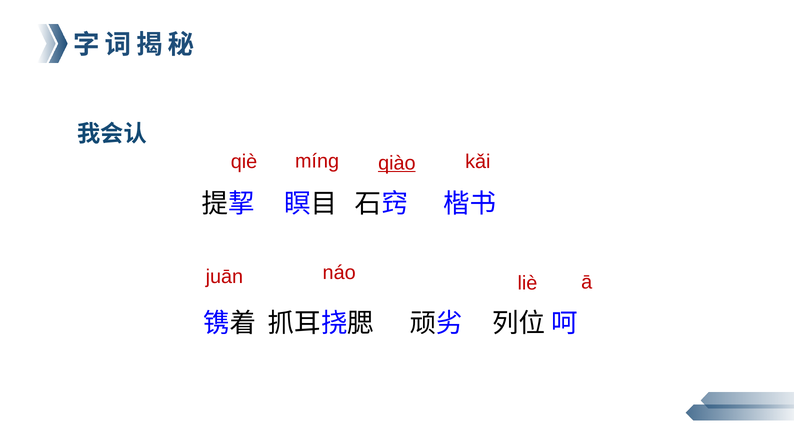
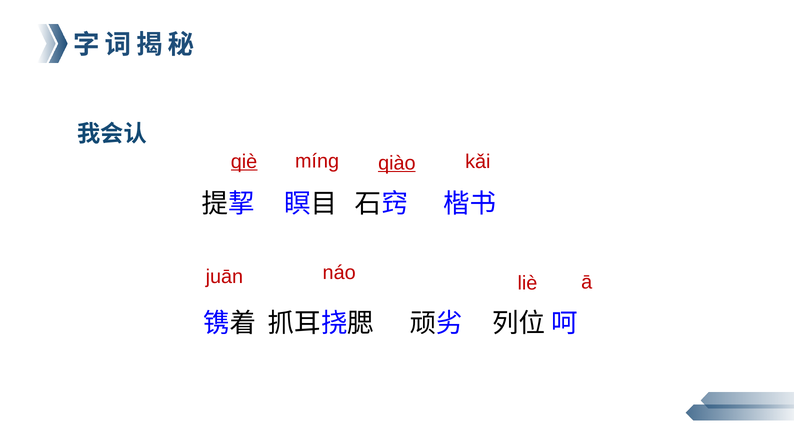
qiè underline: none -> present
